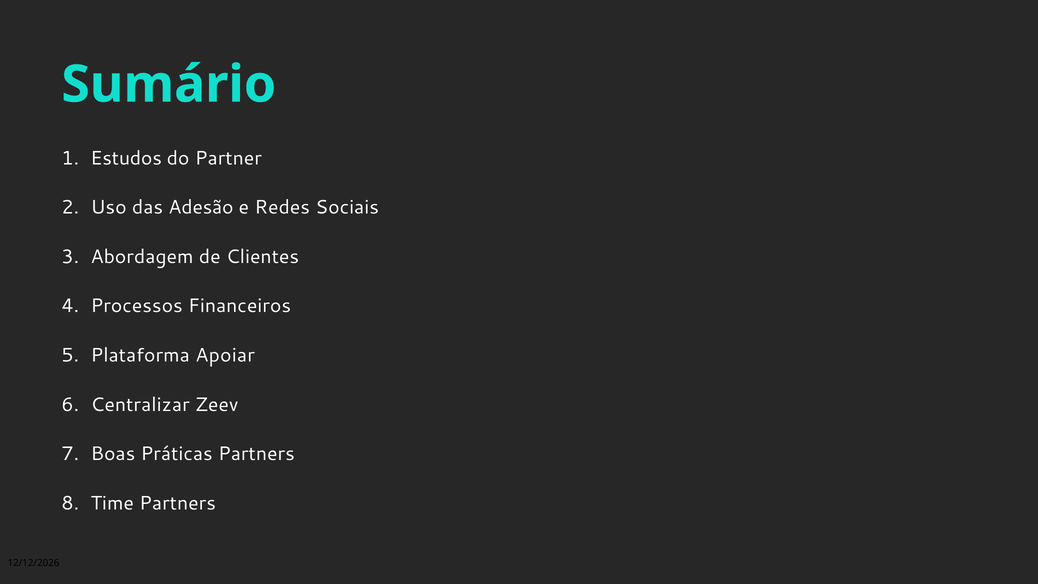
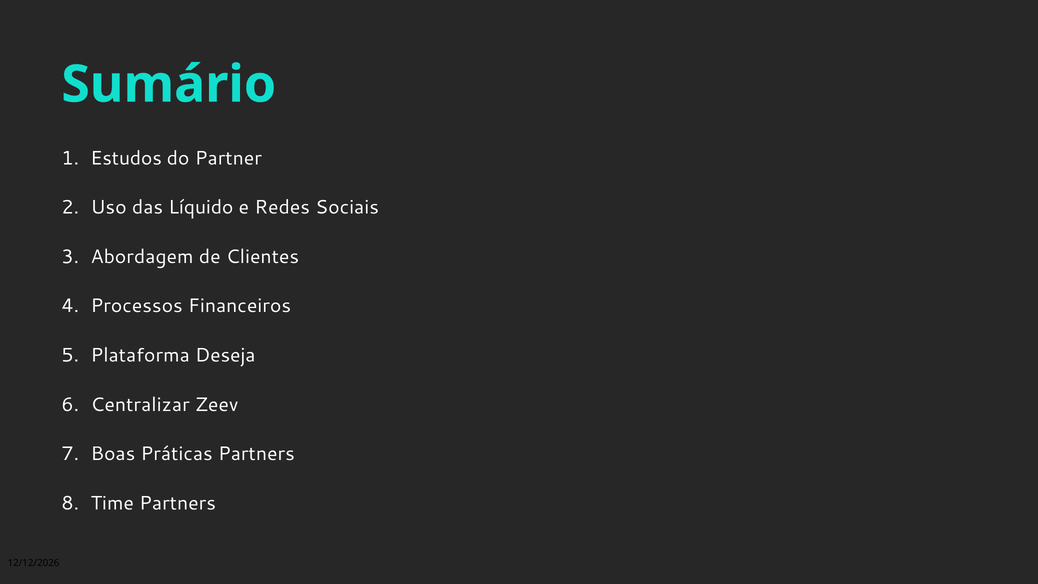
Adesão: Adesão -> Líquido
Apoiar: Apoiar -> Deseja
